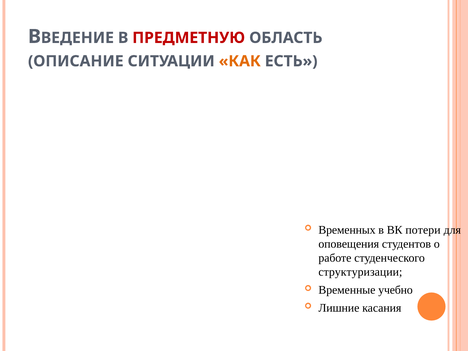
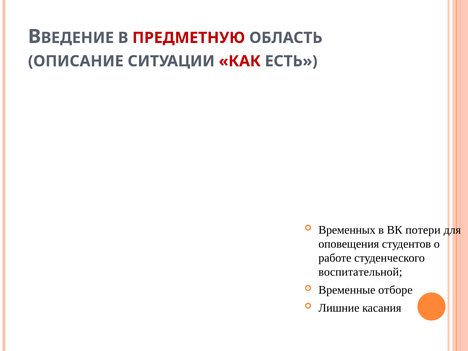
КАК colour: orange -> red
структуризации: структуризации -> воспитательной
учебно: учебно -> отборе
